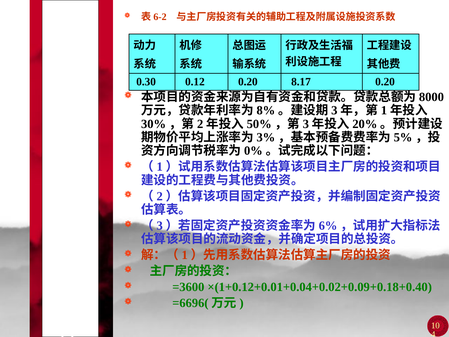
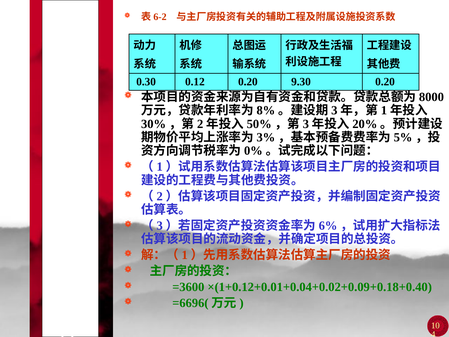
8.17: 8.17 -> 9.30
